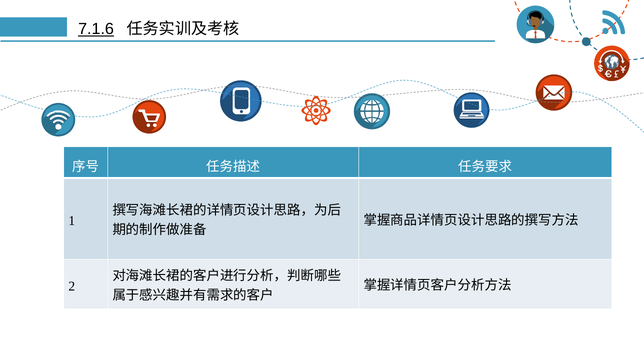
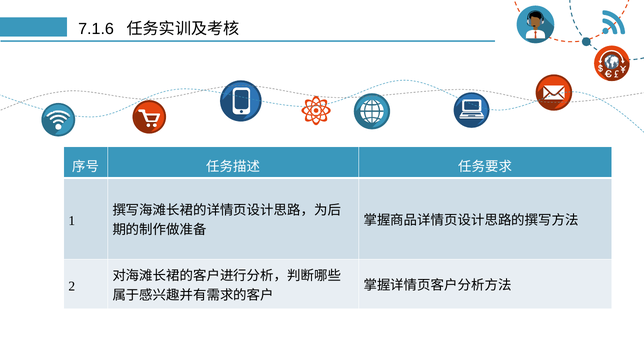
7.1.6 underline: present -> none
